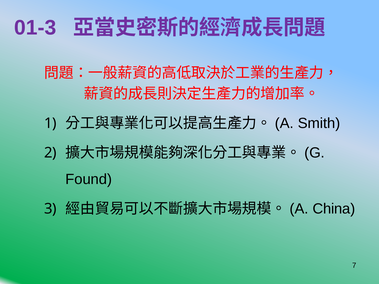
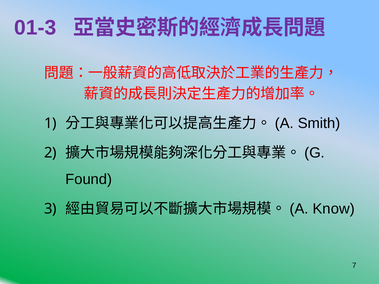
China: China -> Know
